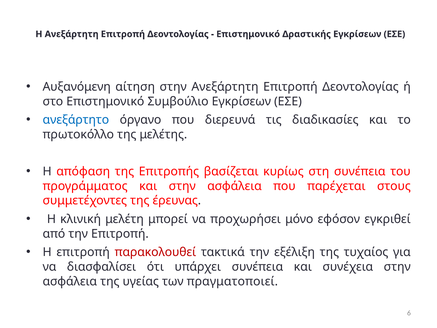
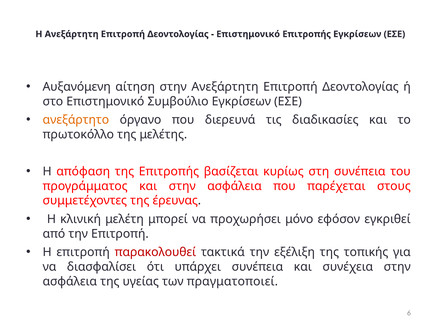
Επιστημονικό Δραστικής: Δραστικής -> Επιτροπής
ανεξάρτητο colour: blue -> orange
τυχαίος: τυχαίος -> τοπικής
